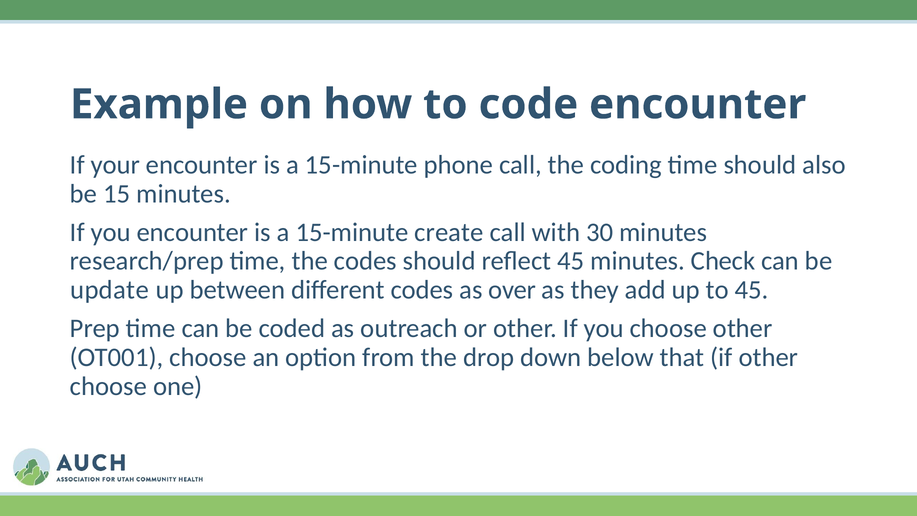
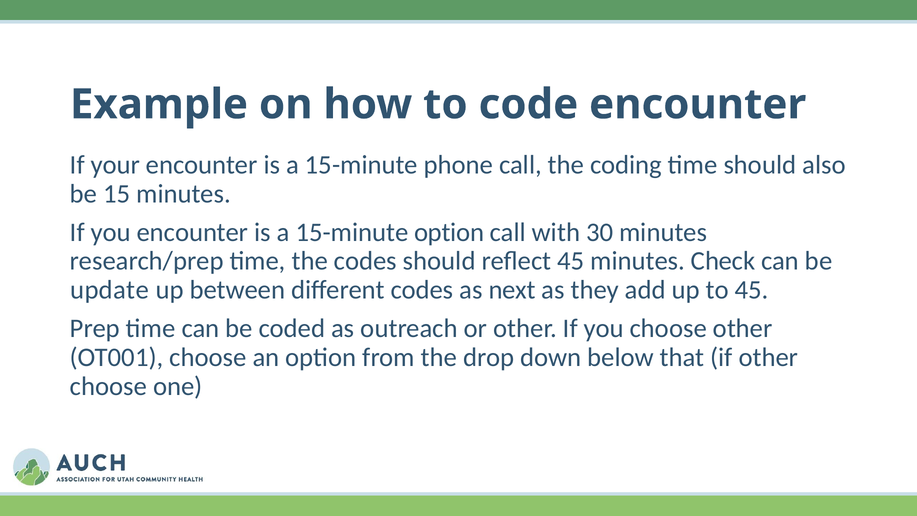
15-minute create: create -> option
over: over -> next
